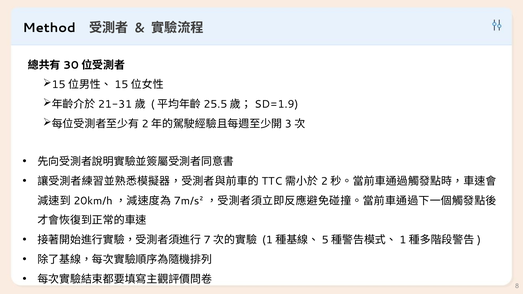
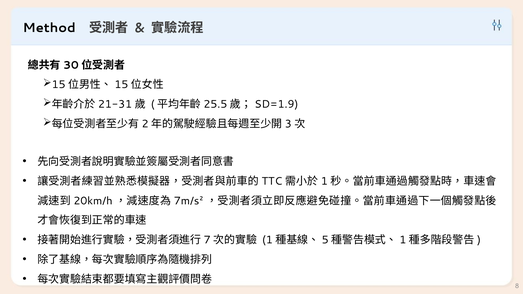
2: 2 -> 1
